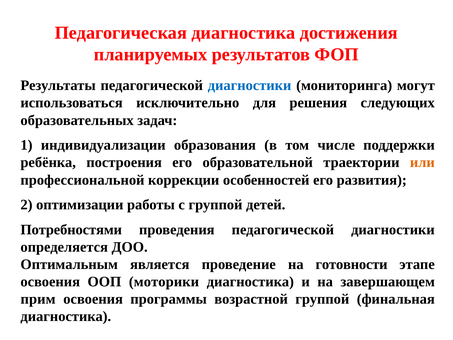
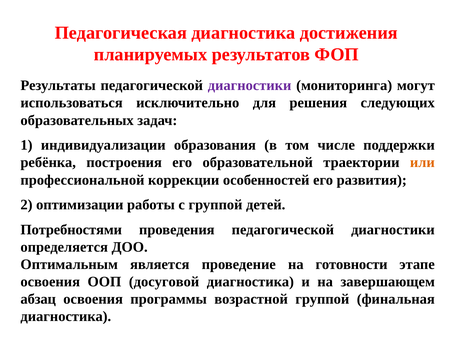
диагностики at (250, 85) colour: blue -> purple
моторики: моторики -> досуговой
прим: прим -> абзац
